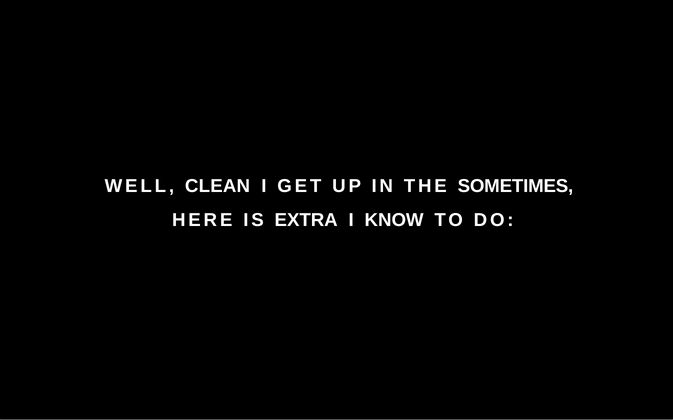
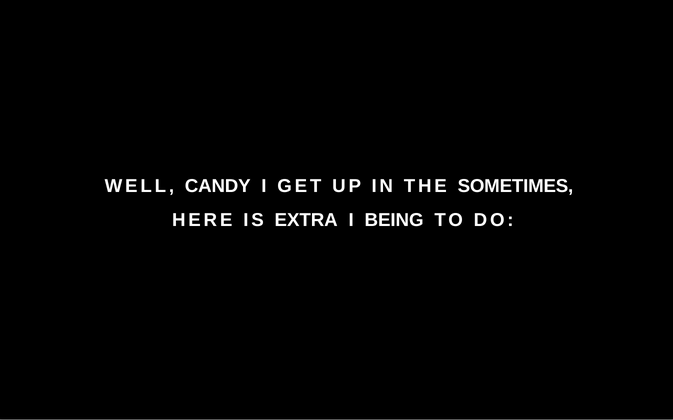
CLEAN: CLEAN -> CANDY
KNOW: KNOW -> BEING
